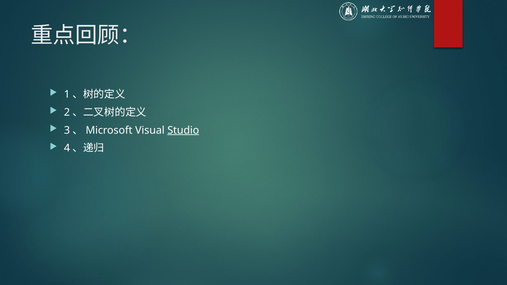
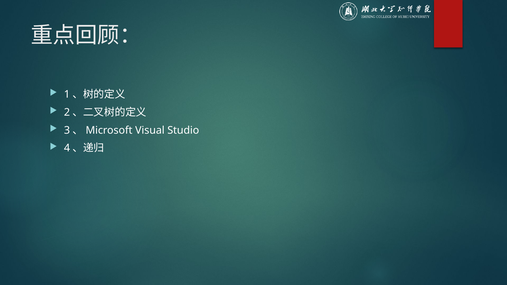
Studio underline: present -> none
